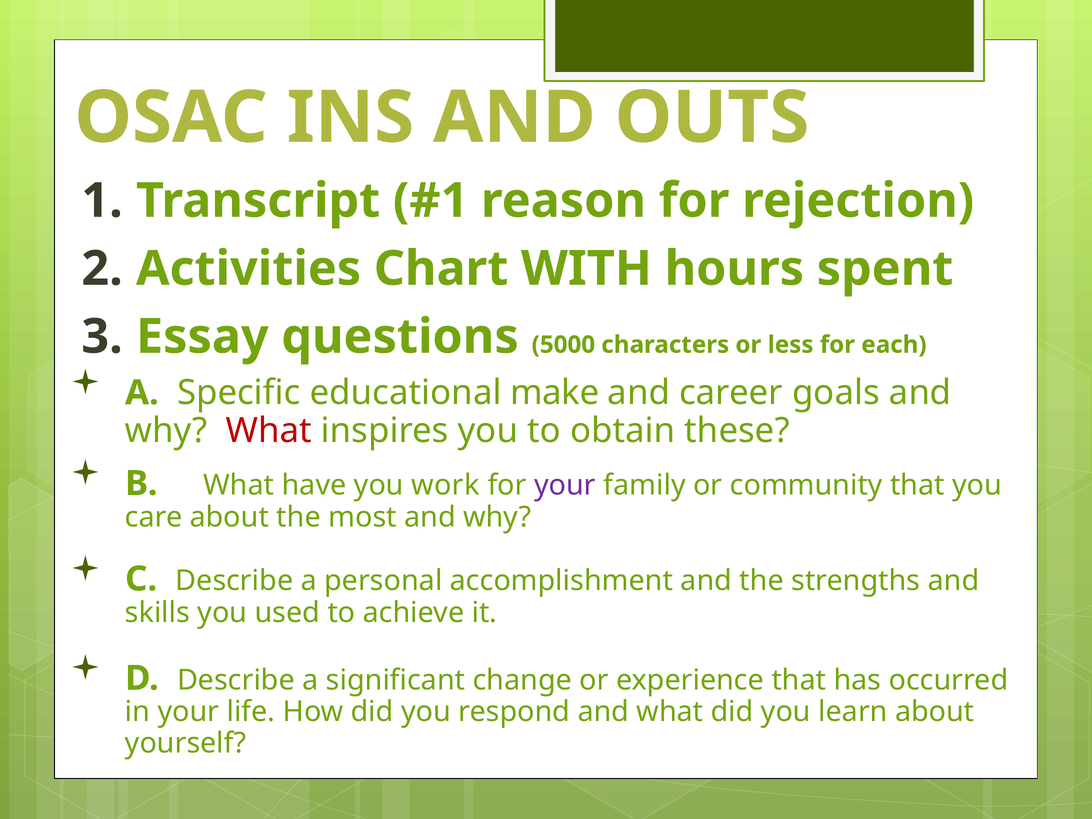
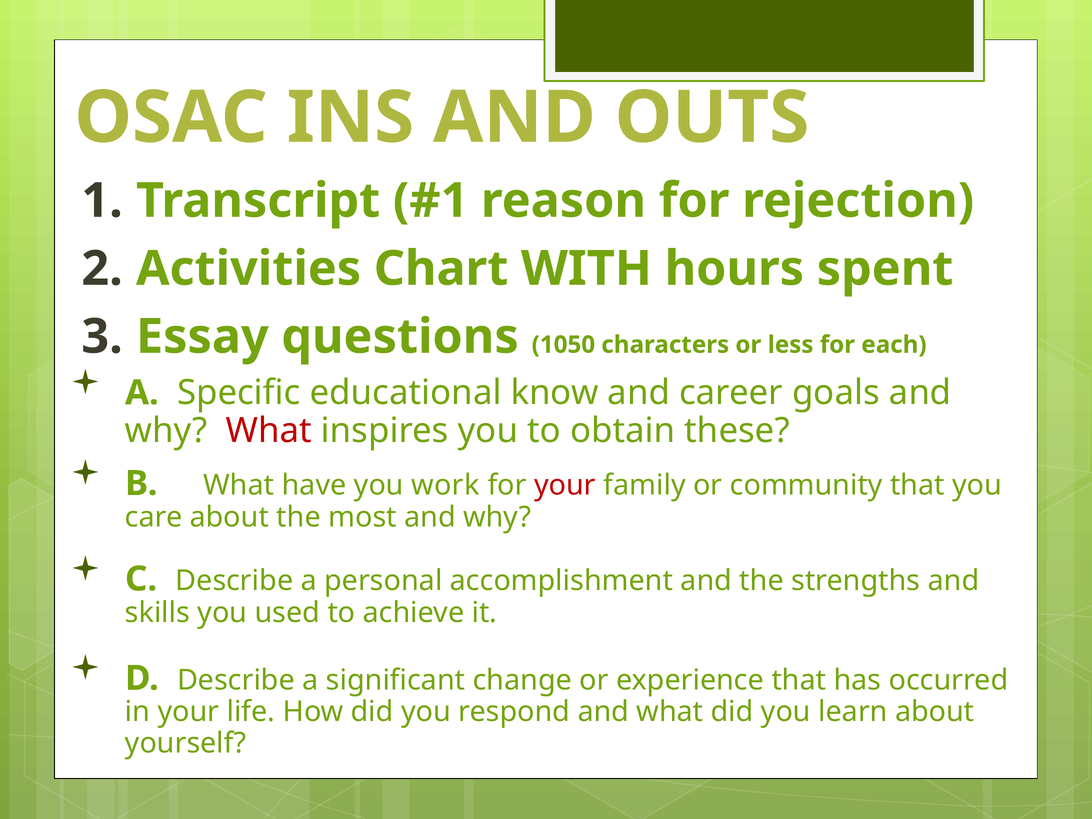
5000: 5000 -> 1050
make: make -> know
your at (565, 485) colour: purple -> red
